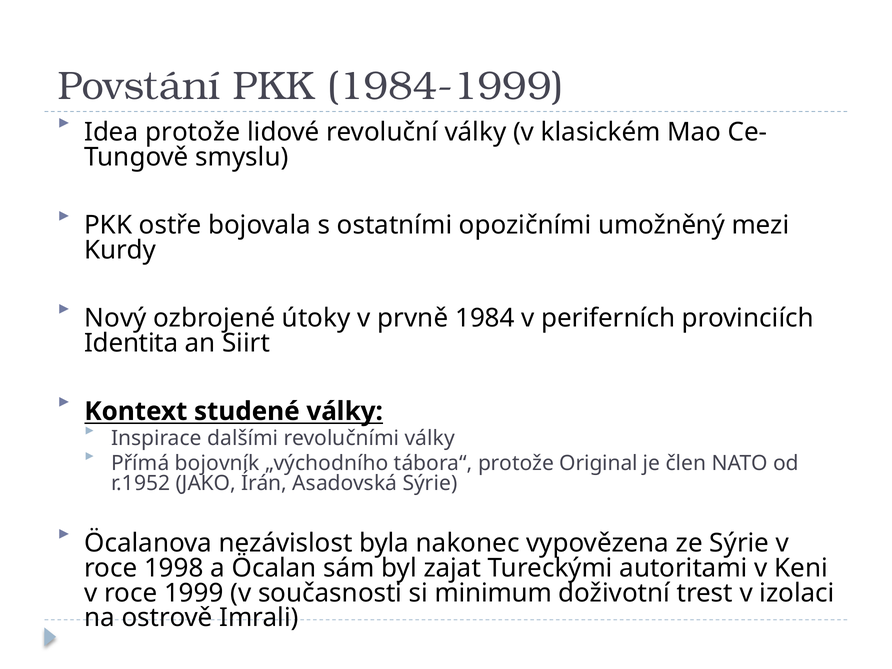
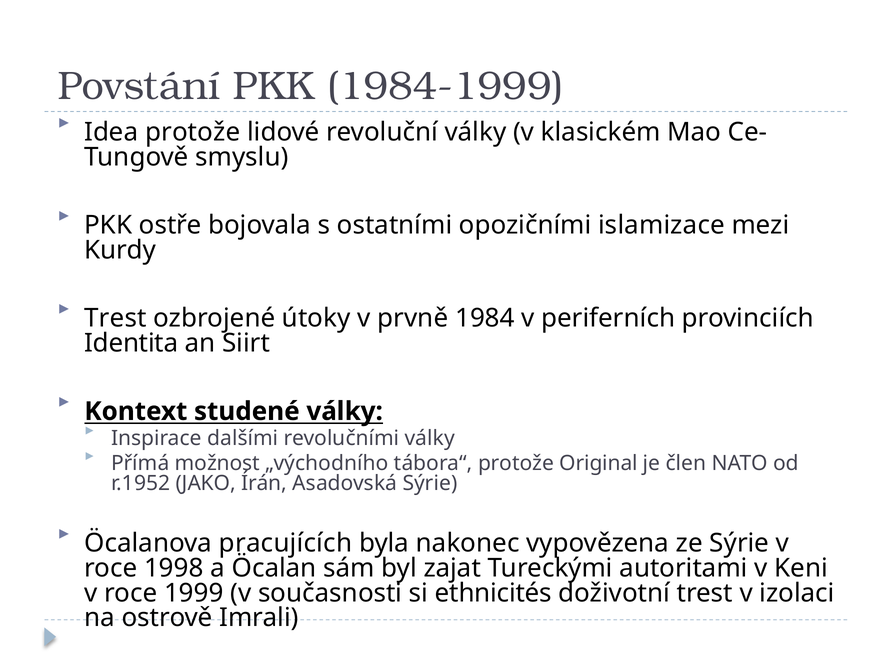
umožněný: umožněný -> islamizace
Nový at (116, 318): Nový -> Trest
bojovník: bojovník -> možnost
nezávislost: nezávislost -> pracujících
minimum: minimum -> ethnicités
